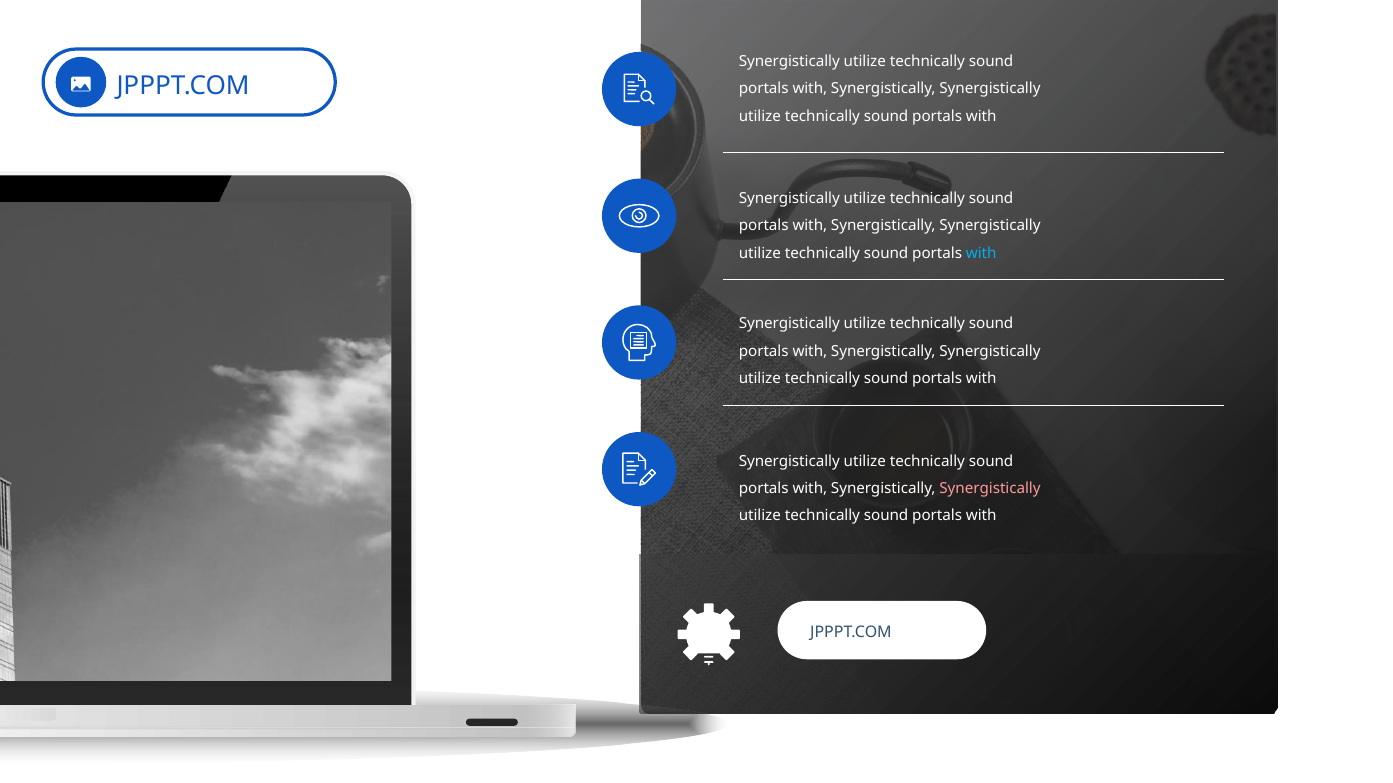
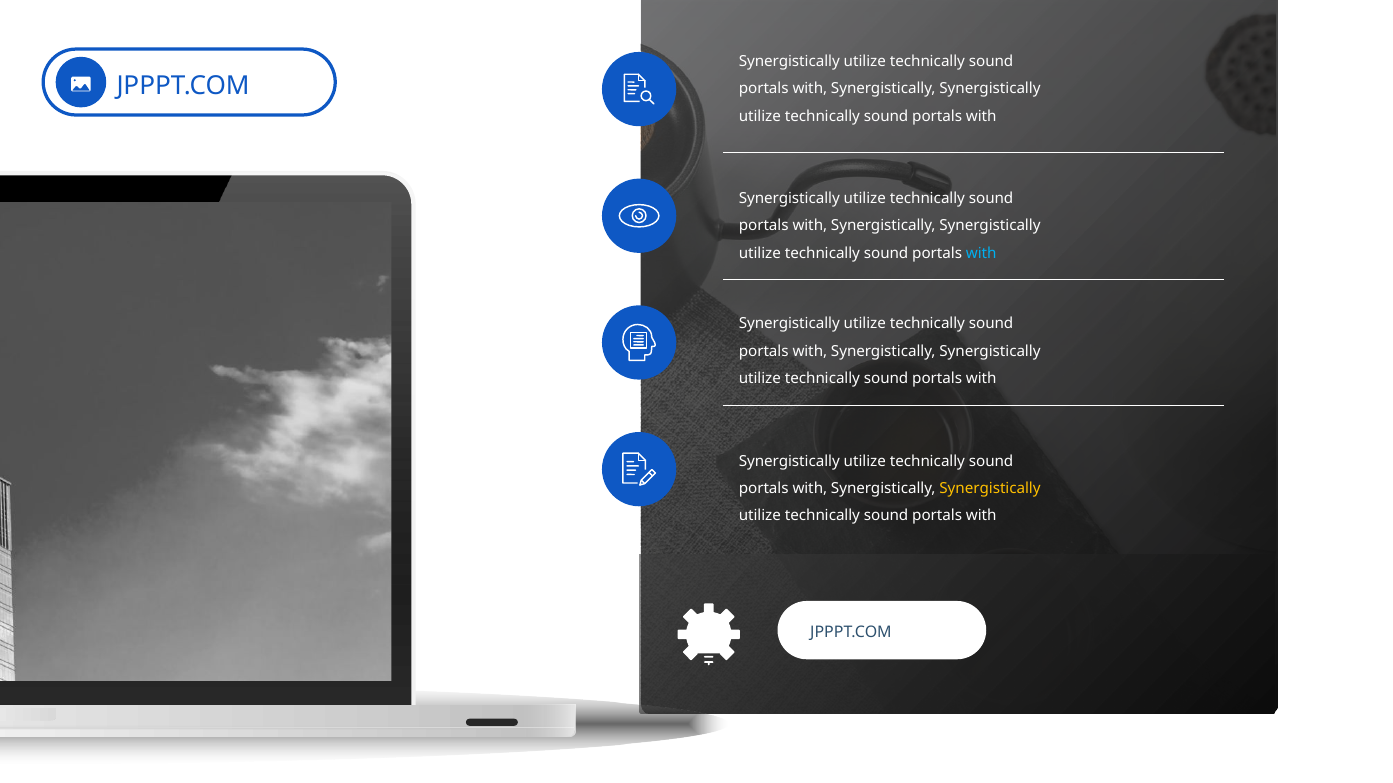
Synergistically at (990, 489) colour: pink -> yellow
